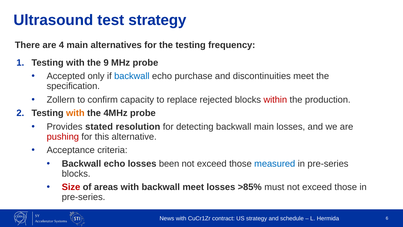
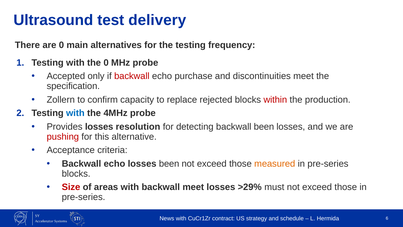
test strategy: strategy -> delivery
are 4: 4 -> 0
the 9: 9 -> 0
backwall at (132, 76) colour: blue -> red
with at (75, 113) colour: orange -> blue
Provides stated: stated -> losses
backwall main: main -> been
measured colour: blue -> orange
>85%: >85% -> >29%
